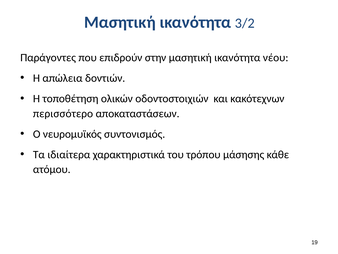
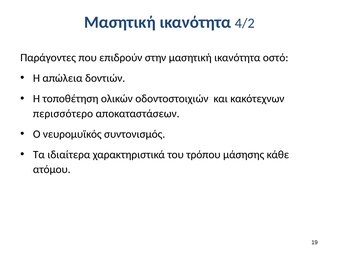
3/2: 3/2 -> 4/2
νέου: νέου -> οστό
